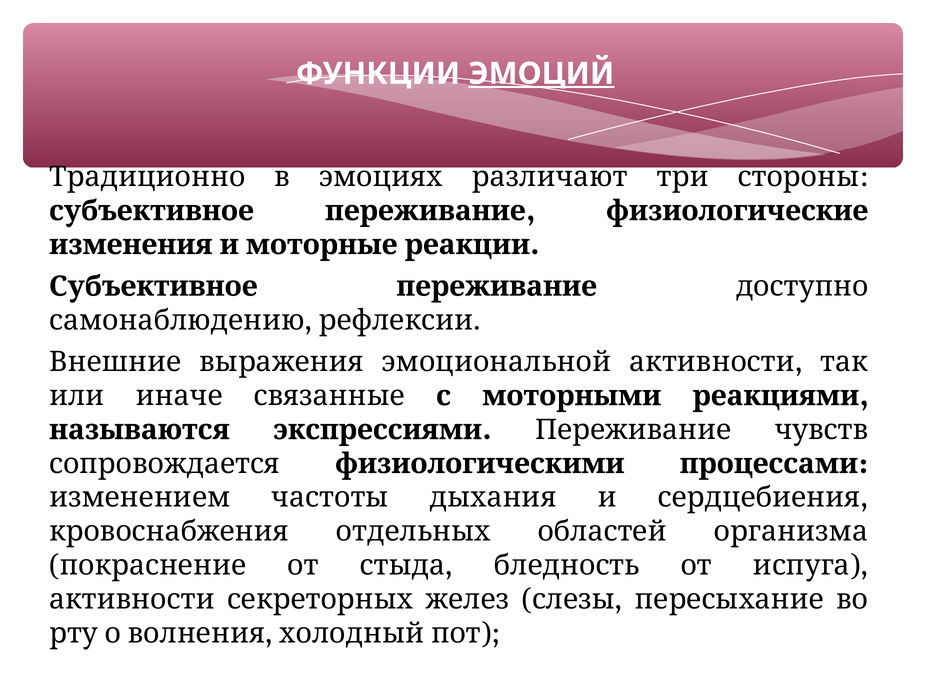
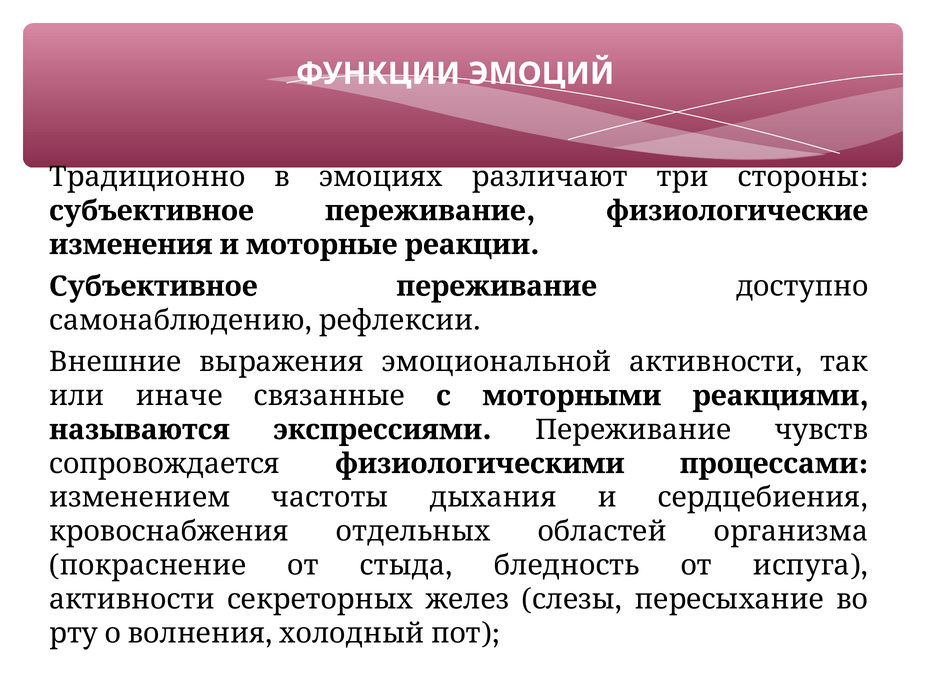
ЭМОЦИЙ underline: present -> none
